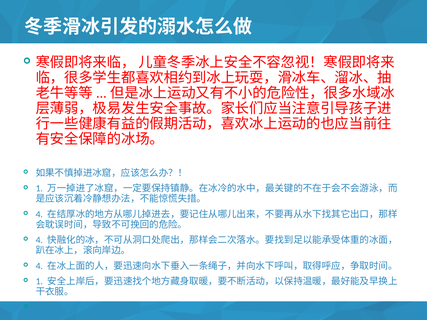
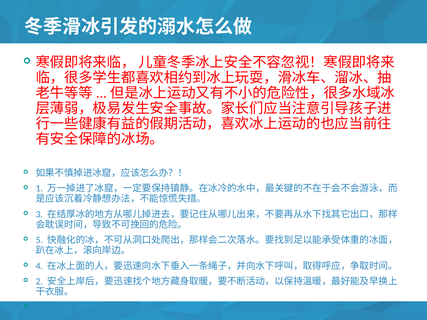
4 at (39, 215): 4 -> 3
4 at (39, 240): 4 -> 5
1 at (39, 282): 1 -> 2
